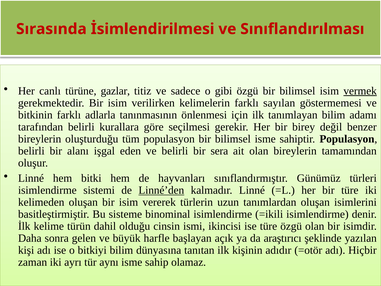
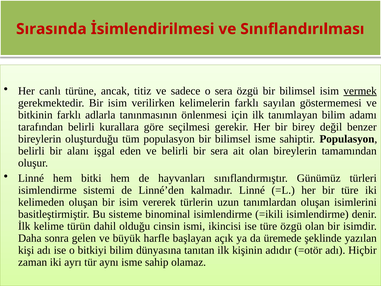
gazlar: gazlar -> ancak
o gibi: gibi -> sera
Linné’den underline: present -> none
araştırıcı: araştırıcı -> üremede
